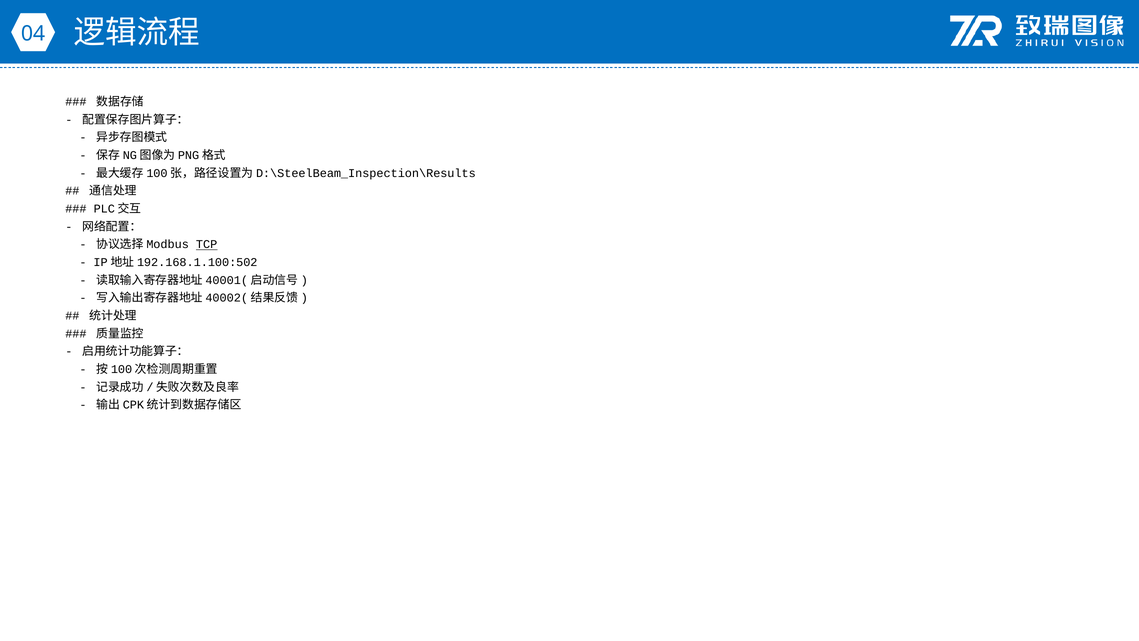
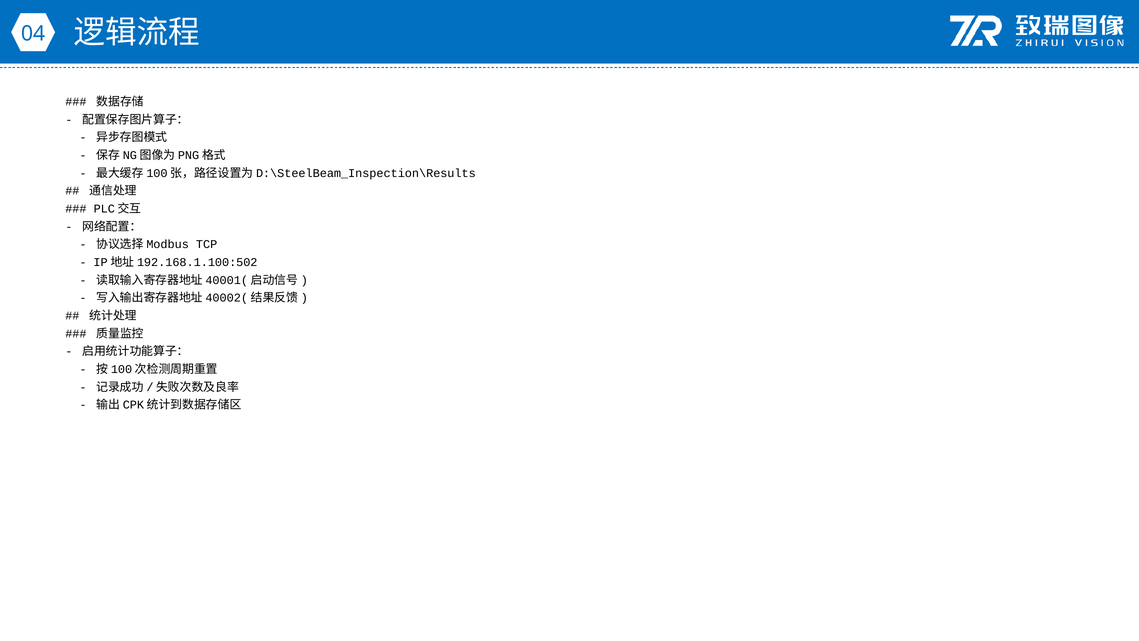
TCP underline: present -> none
